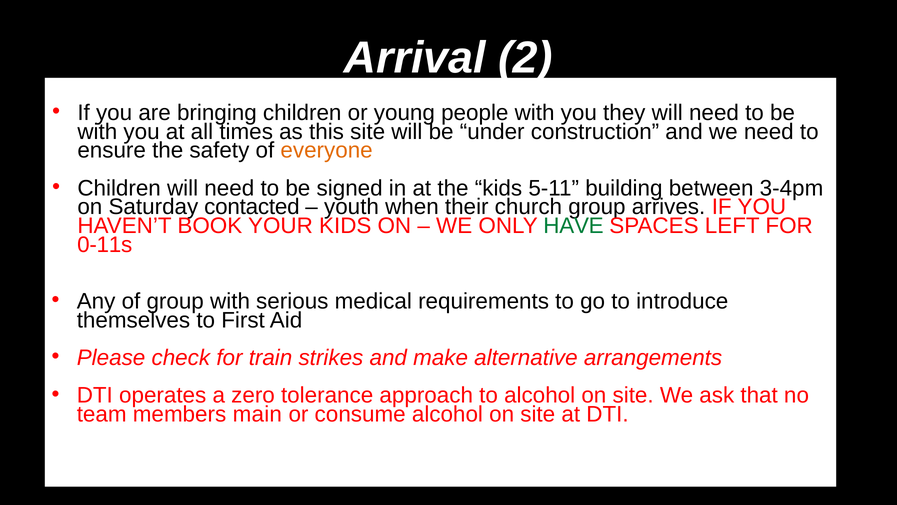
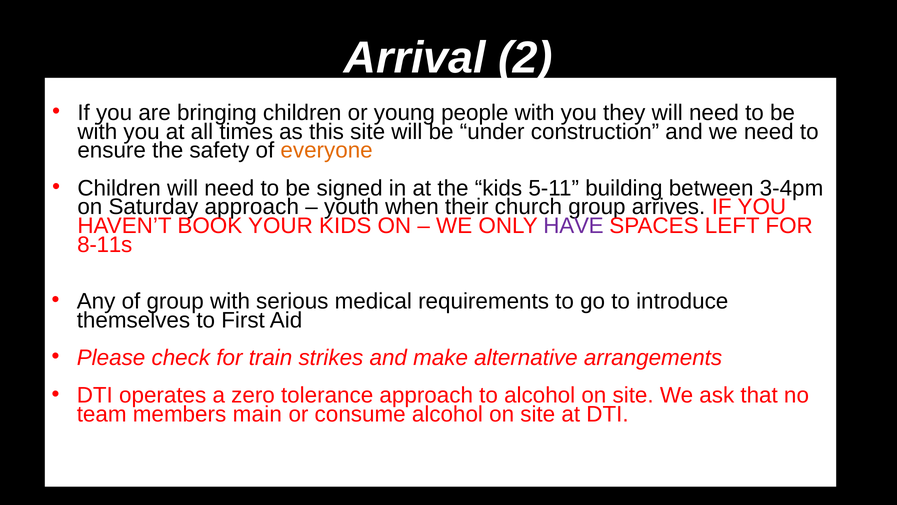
Saturday contacted: contacted -> approach
HAVE colour: green -> purple
0-11s: 0-11s -> 8-11s
